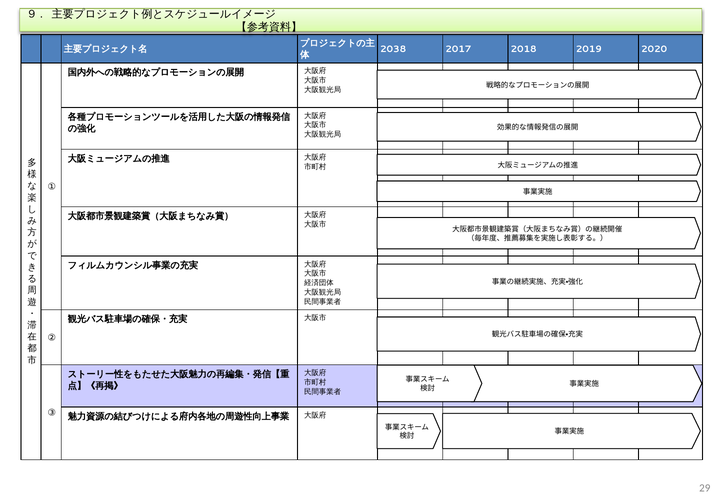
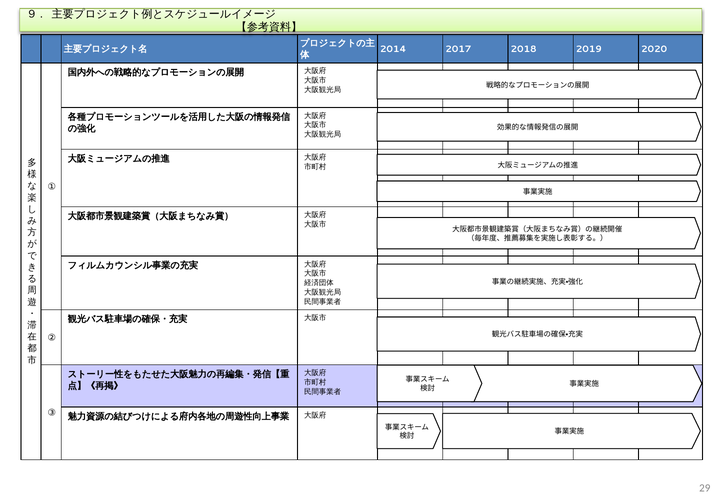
2038: 2038 -> 2014
